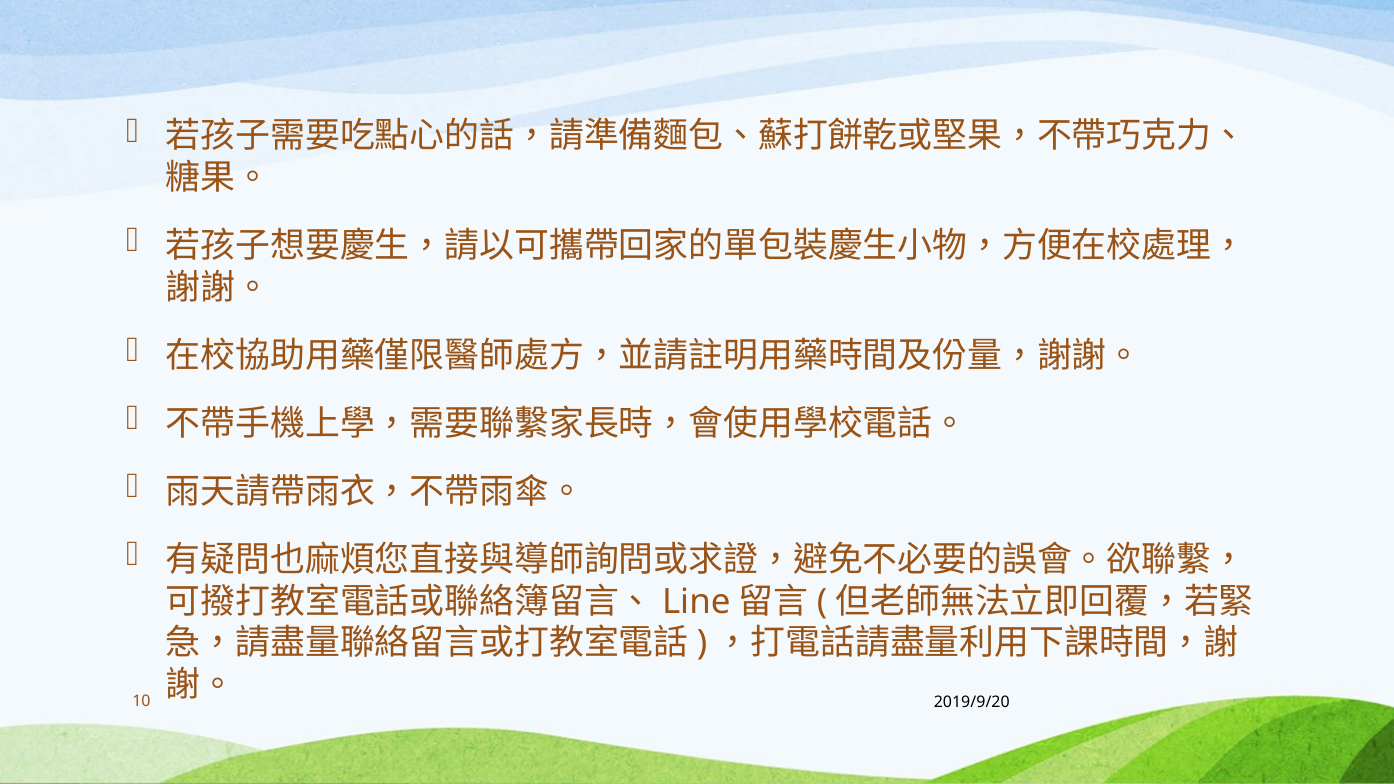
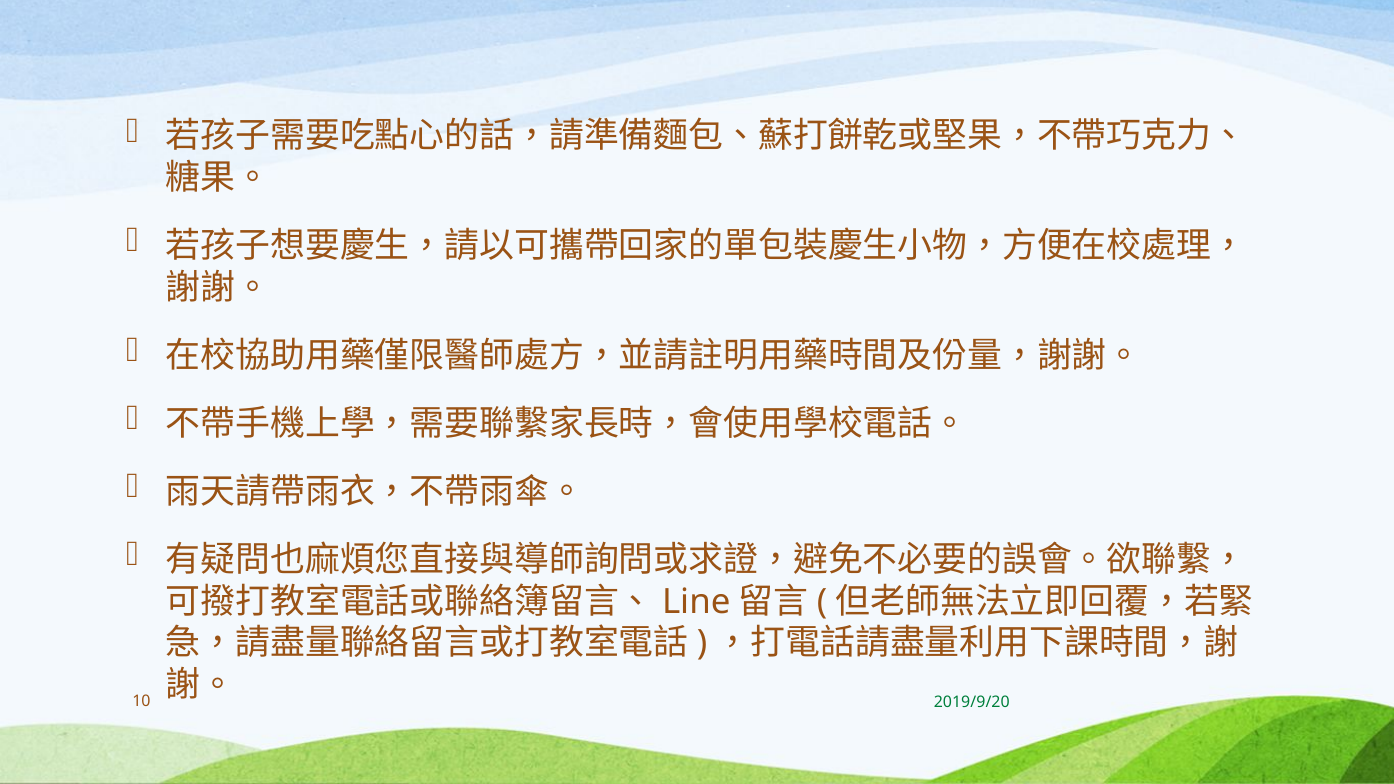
2019/9/20 colour: black -> green
